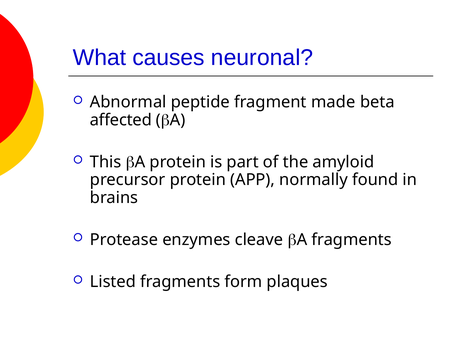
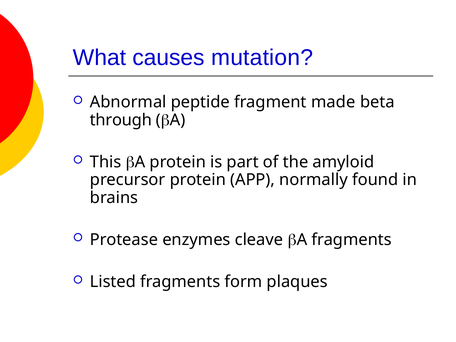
neuronal: neuronal -> mutation
affected: affected -> through
